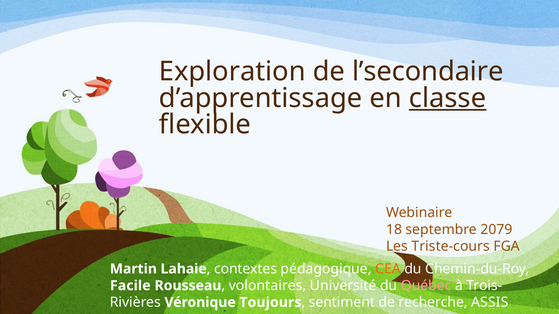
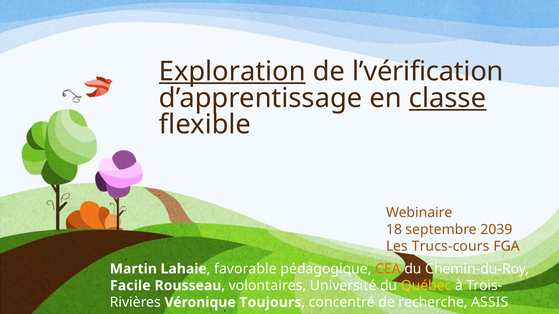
Exploration underline: none -> present
l’secondaire: l’secondaire -> l’vérification
2079: 2079 -> 2039
Triste-cours: Triste-cours -> Trucs-cours
contextes: contextes -> favorable
Québec colour: pink -> yellow
sentiment: sentiment -> concentré
